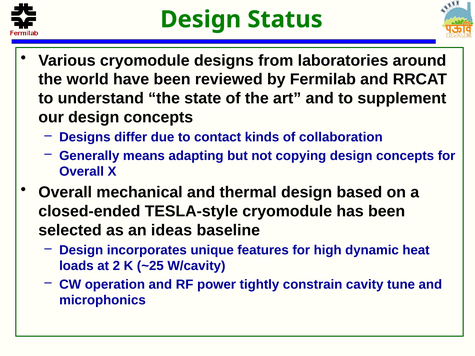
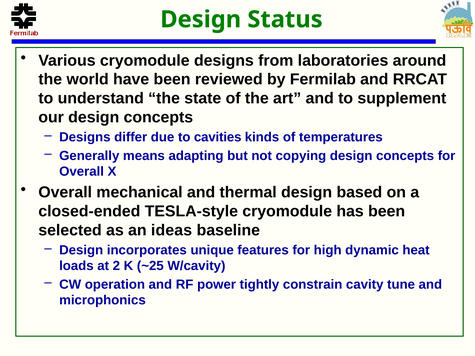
contact: contact -> cavities
collaboration: collaboration -> temperatures
